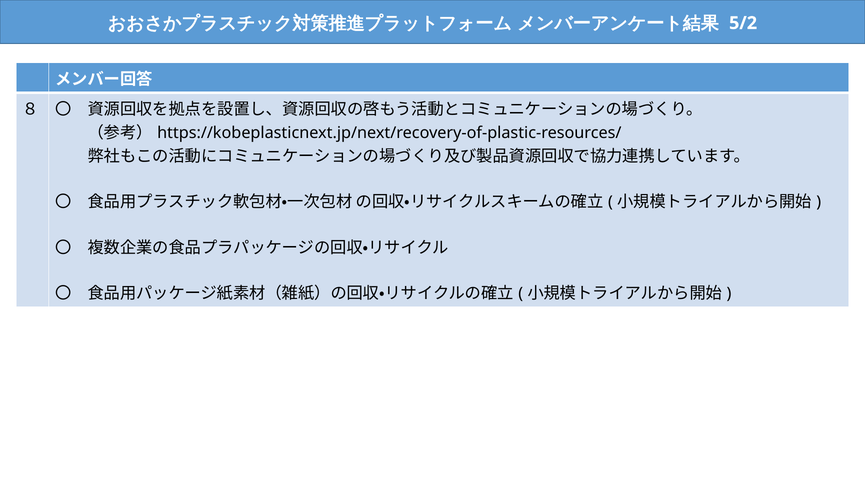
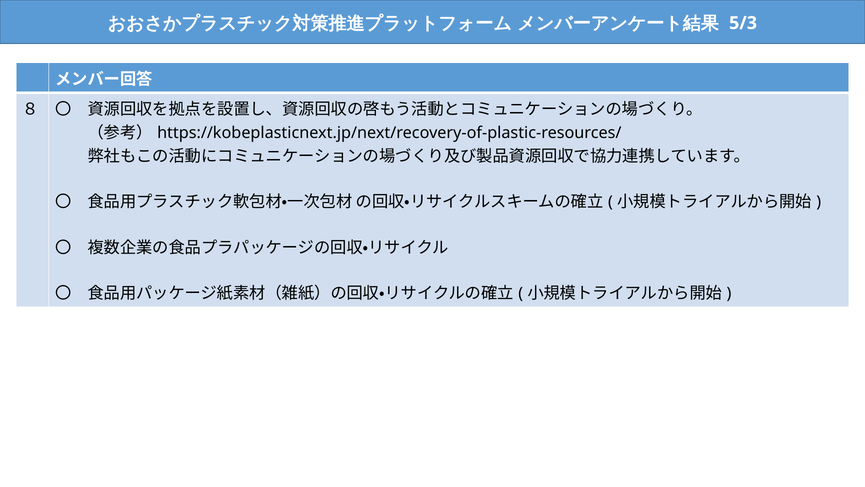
5/2: 5/2 -> 5/3
